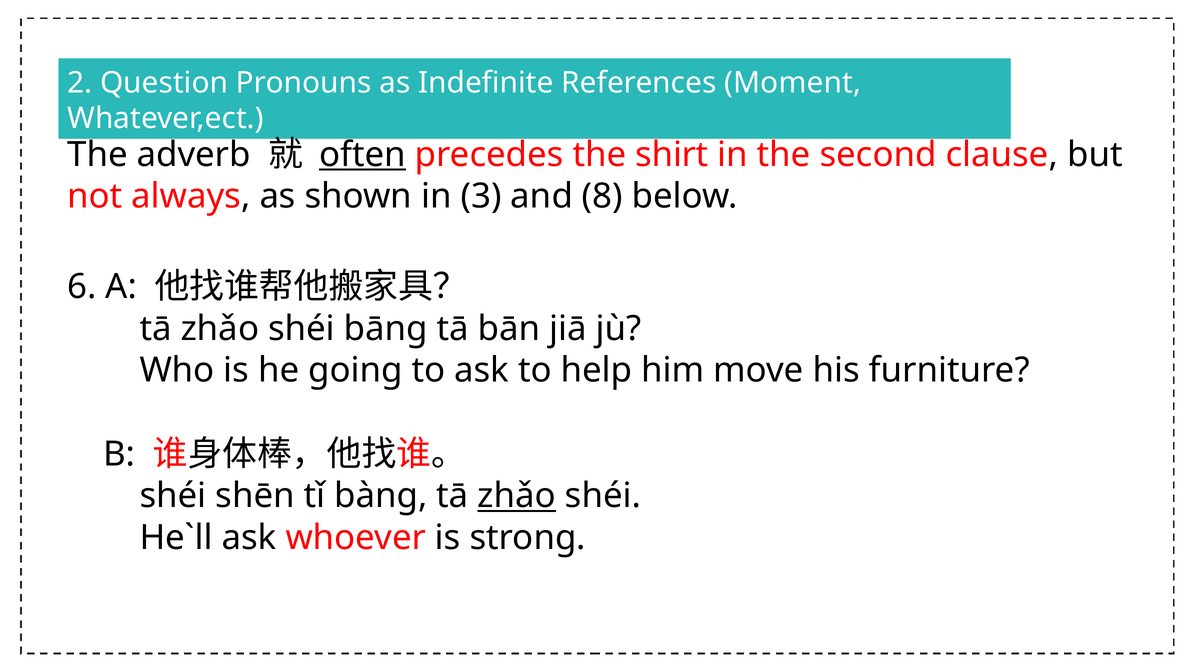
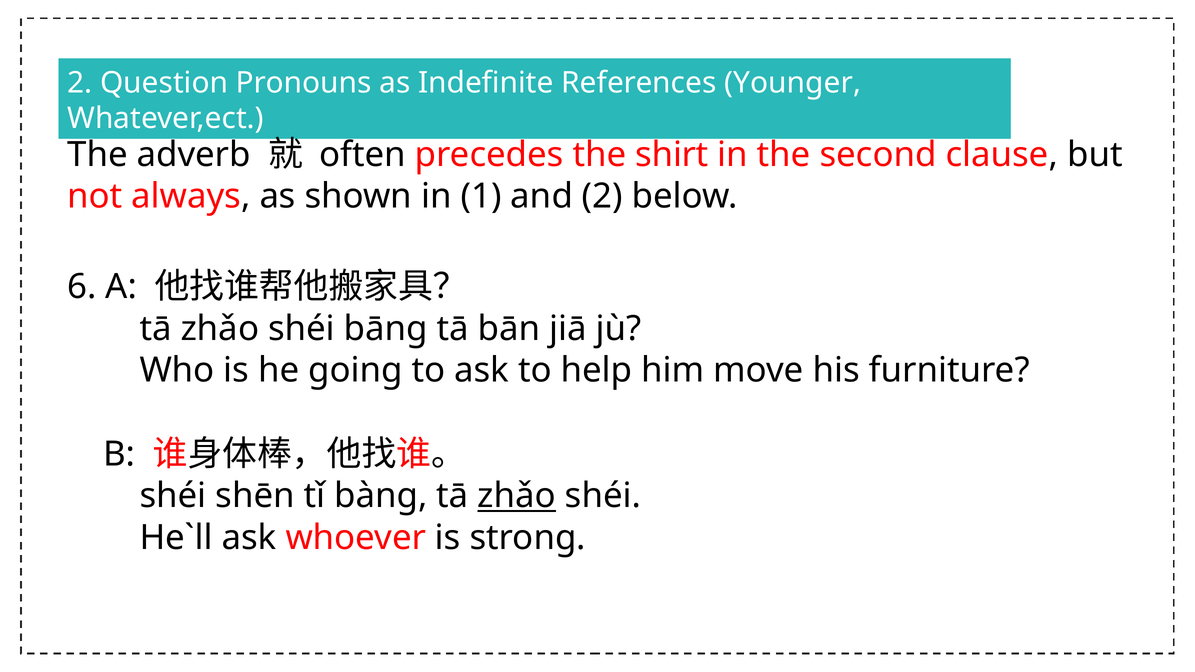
Moment: Moment -> Younger
often underline: present -> none
3: 3 -> 1
and 8: 8 -> 2
